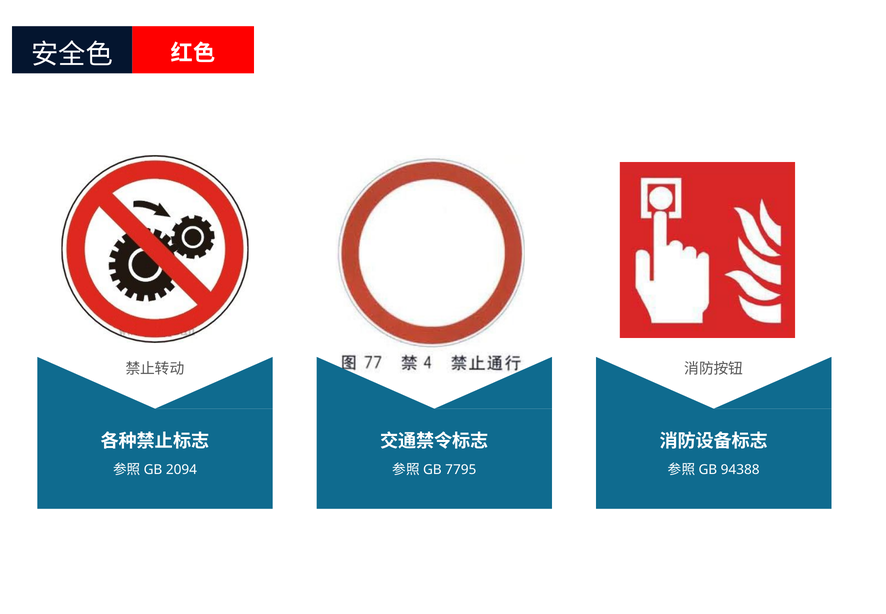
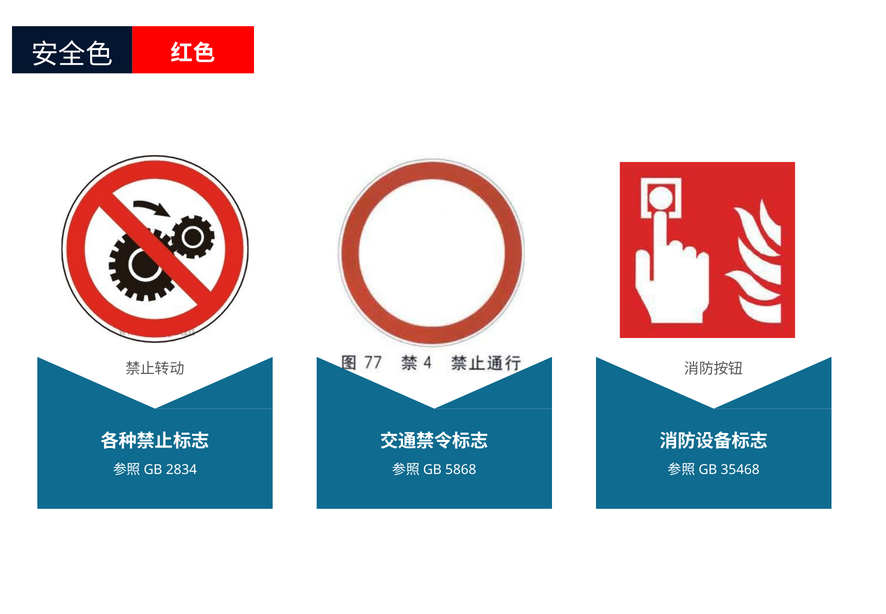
2094: 2094 -> 2834
7795: 7795 -> 5868
94388: 94388 -> 35468
